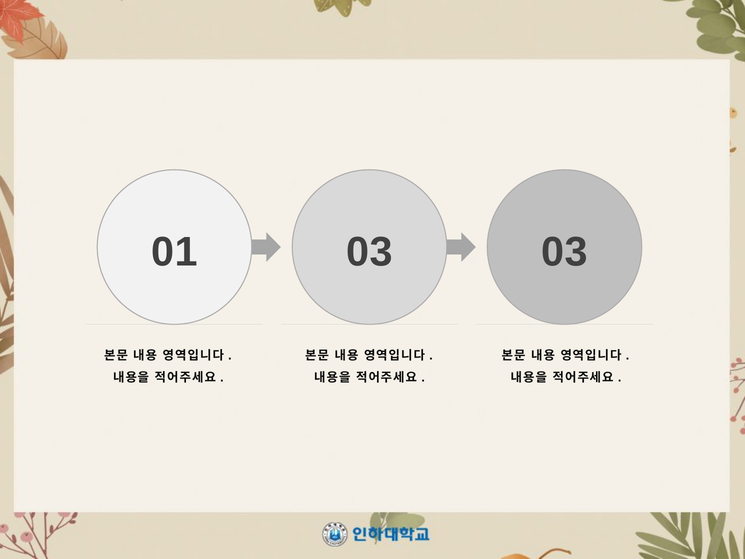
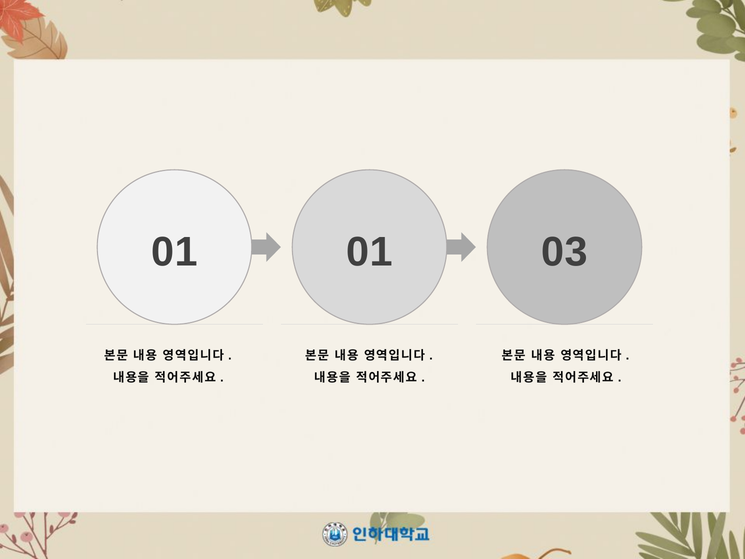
01 03: 03 -> 01
